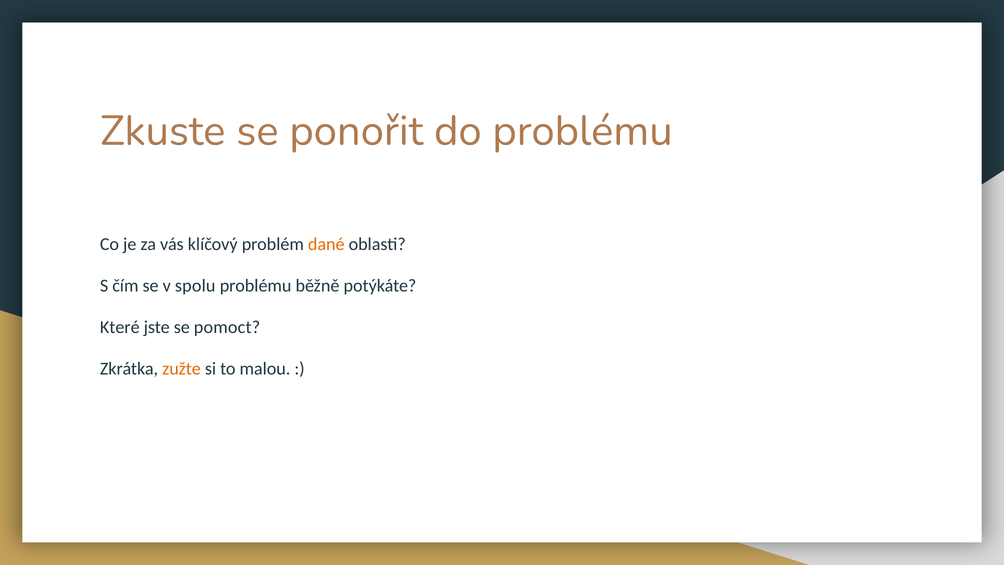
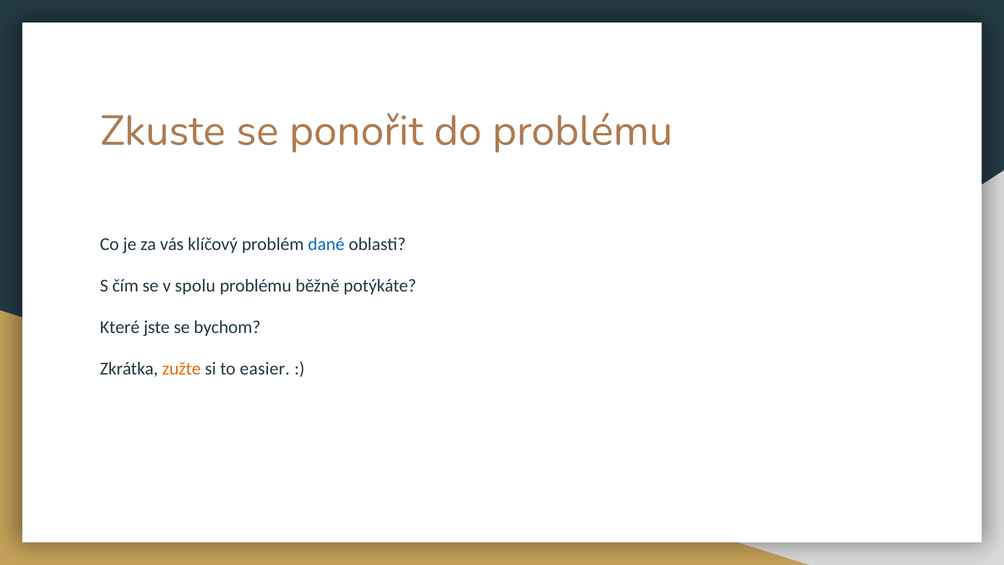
dané colour: orange -> blue
pomoct: pomoct -> bychom
malou: malou -> easier
